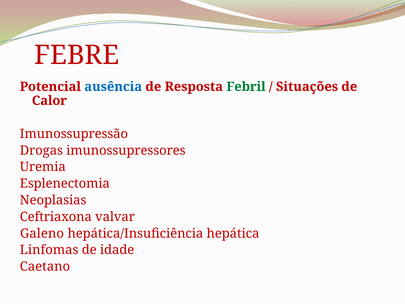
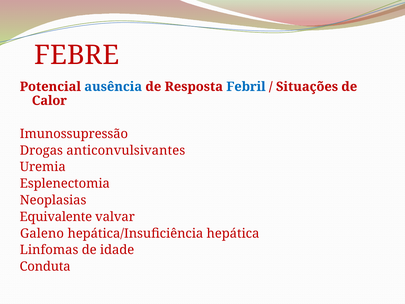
Febril colour: green -> blue
imunossupressores: imunossupressores -> anticonvulsivantes
Ceftriaxona: Ceftriaxona -> Equivalente
Caetano: Caetano -> Conduta
